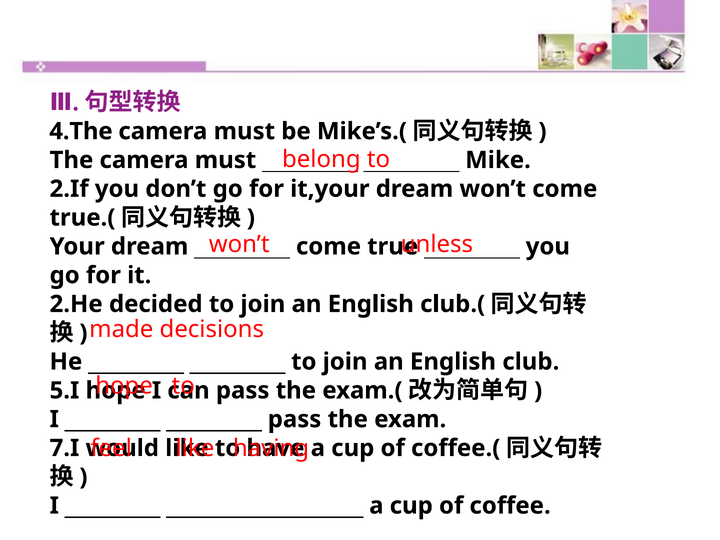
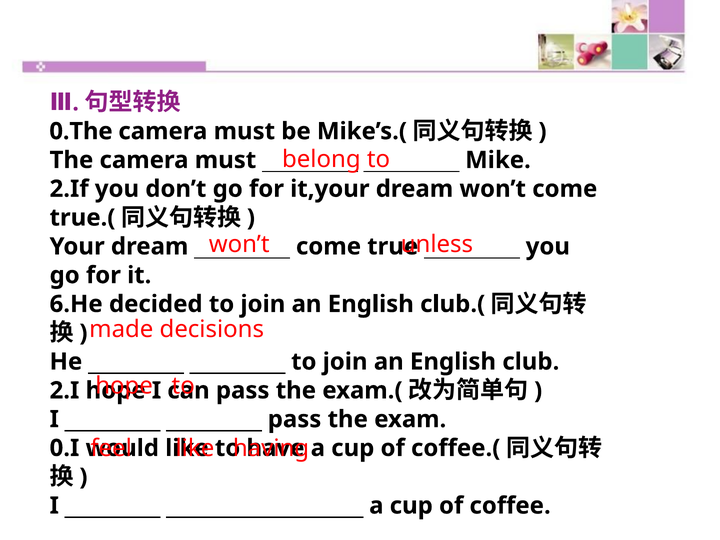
4.The: 4.The -> 0.The
2.He: 2.He -> 6.He
5.I: 5.I -> 2.I
7.I: 7.I -> 0.I
